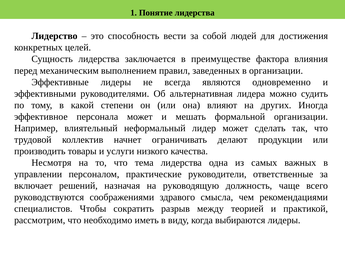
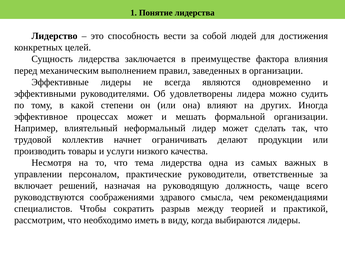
альтернативная: альтернативная -> удовлетворены
персонала: персонала -> процессах
